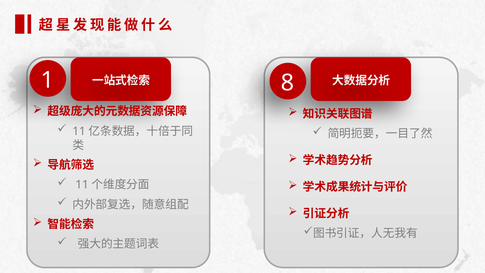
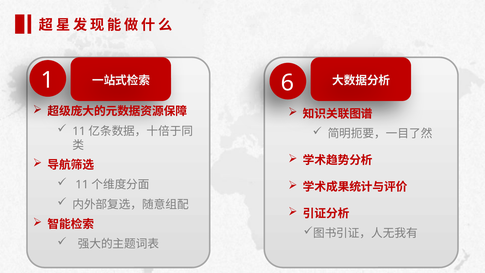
8: 8 -> 6
